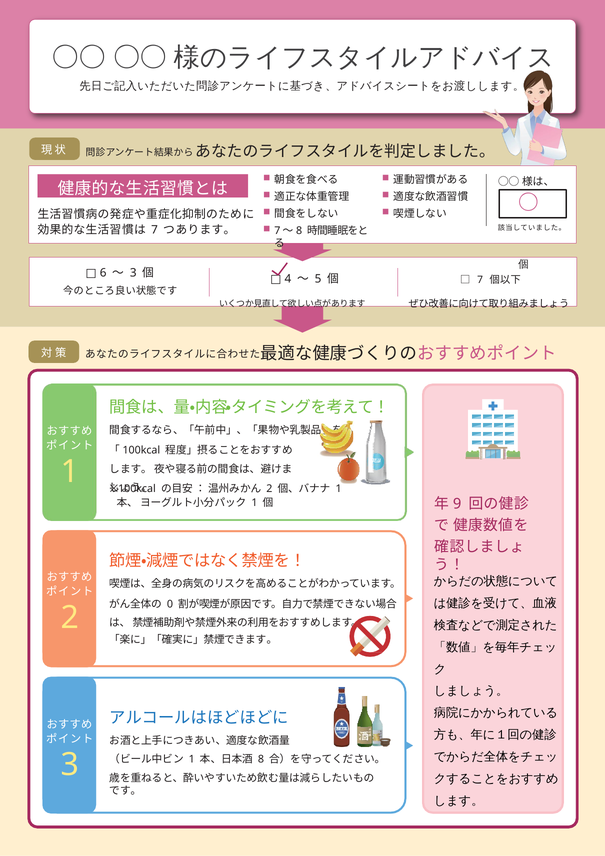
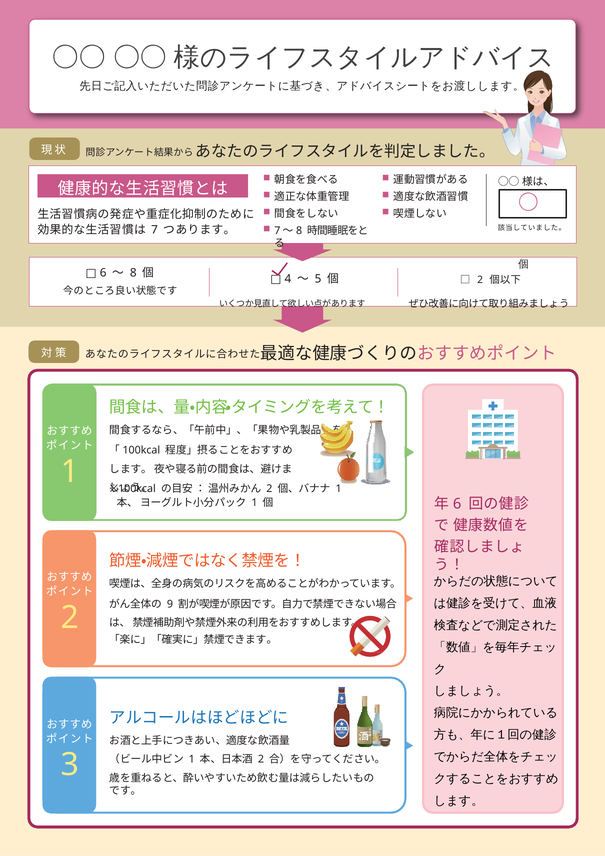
3 at (133, 273): 3 -> 8
7 at (480, 280): 7 -> 2
9 at (457, 504): 9 -> 6
0: 0 -> 9
8 at (261, 760): 8 -> 2
